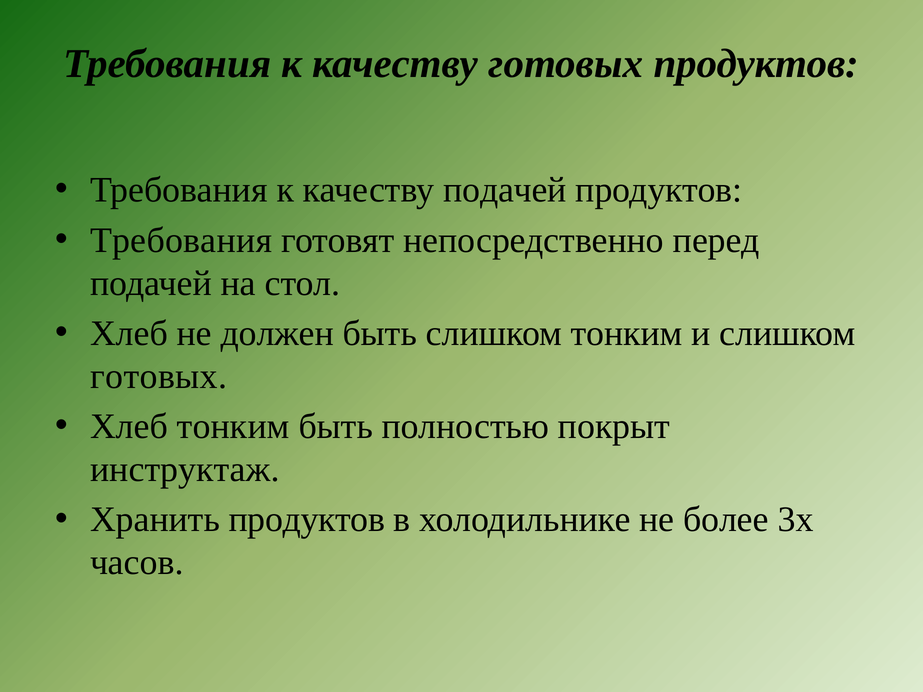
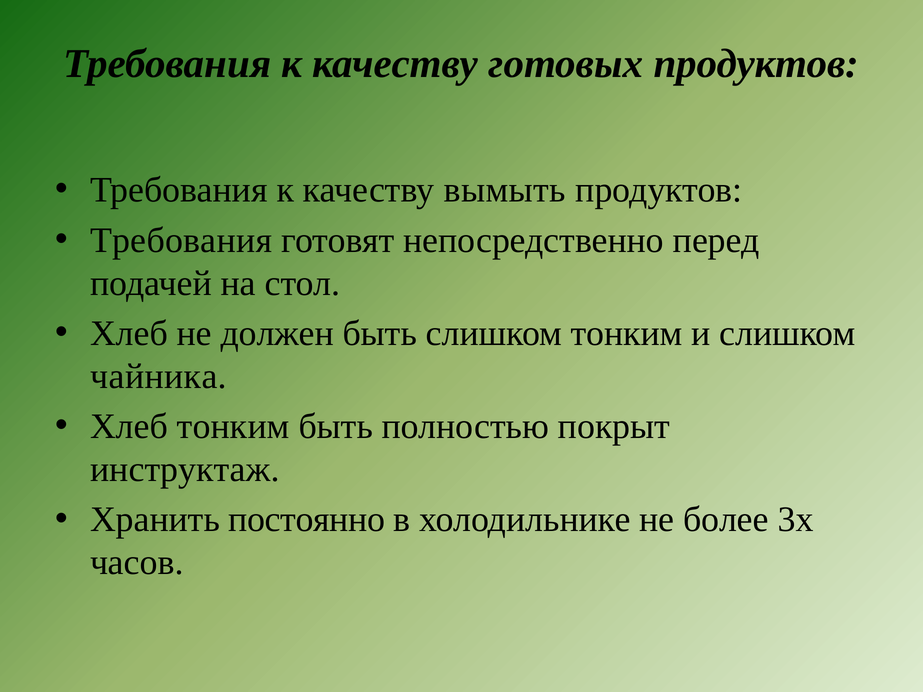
качеству подачей: подачей -> вымыть
готовых at (159, 376): готовых -> чайника
Хранить продуктов: продуктов -> постоянно
